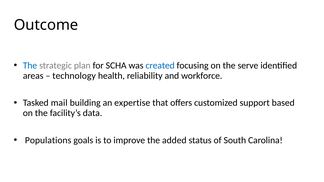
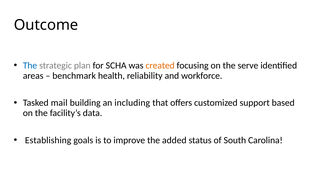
created colour: blue -> orange
technology: technology -> benchmark
expertise: expertise -> including
Populations: Populations -> Establishing
